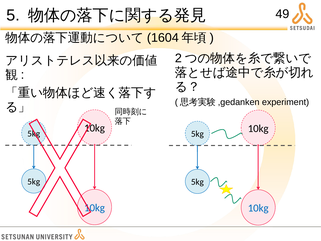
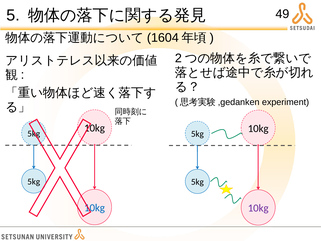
10kg at (258, 208) colour: blue -> purple
